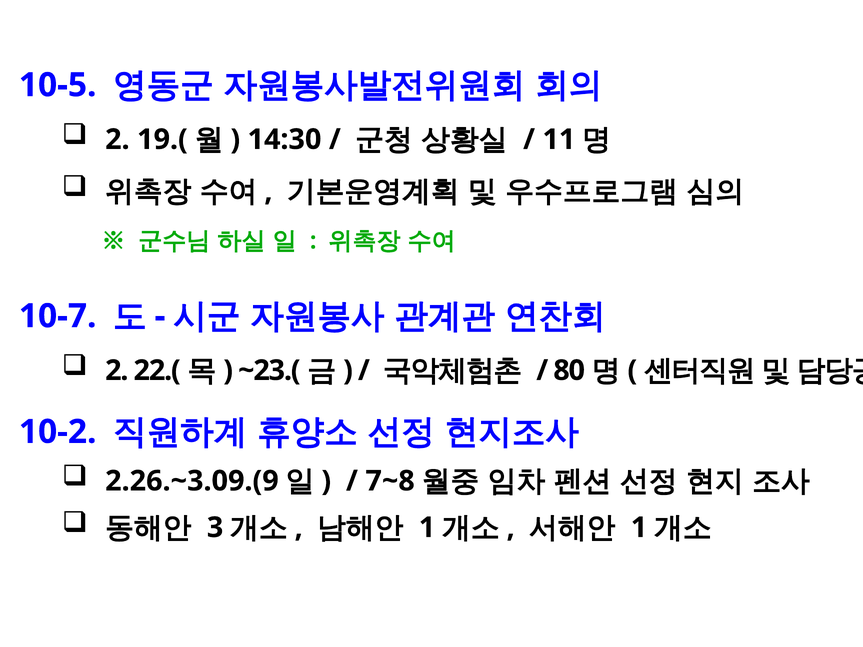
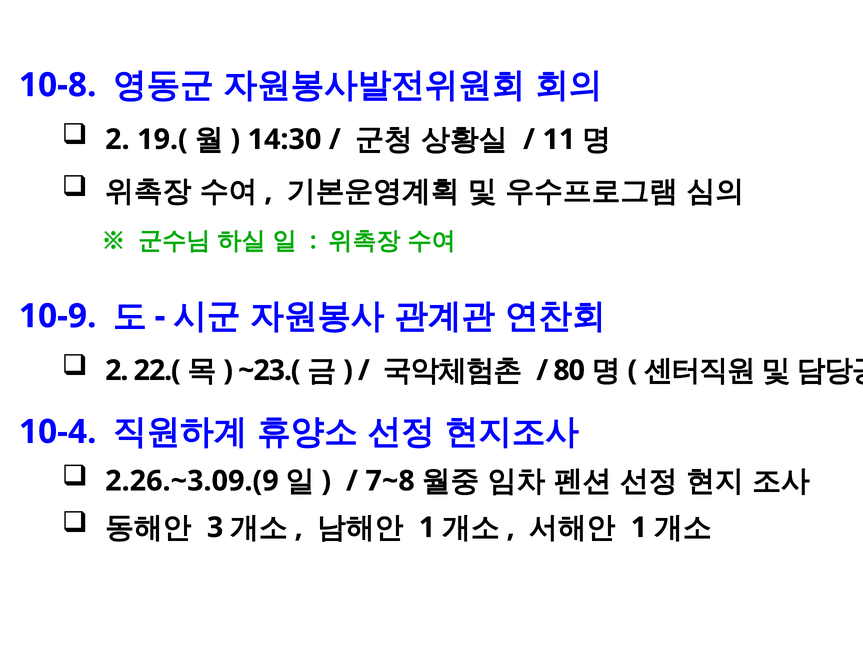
10-5: 10-5 -> 10-8
10-7: 10-7 -> 10-9
10-2: 10-2 -> 10-4
